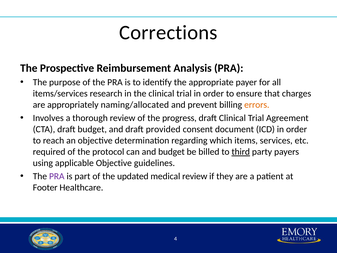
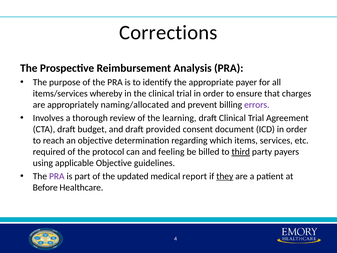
research: research -> whereby
errors colour: orange -> purple
progress: progress -> learning
and budget: budget -> feeling
medical review: review -> report
they underline: none -> present
Footer: Footer -> Before
